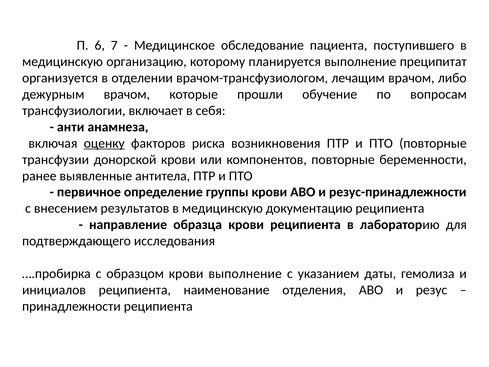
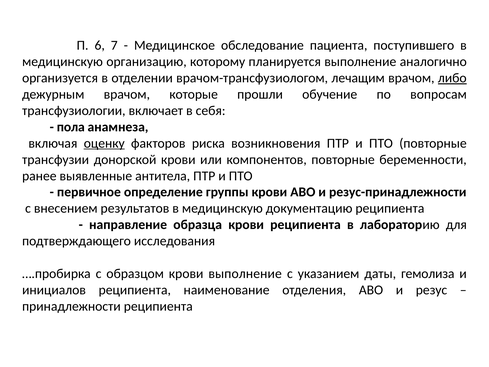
преципитат: преципитат -> аналогично
либо underline: none -> present
анти: анти -> пола
